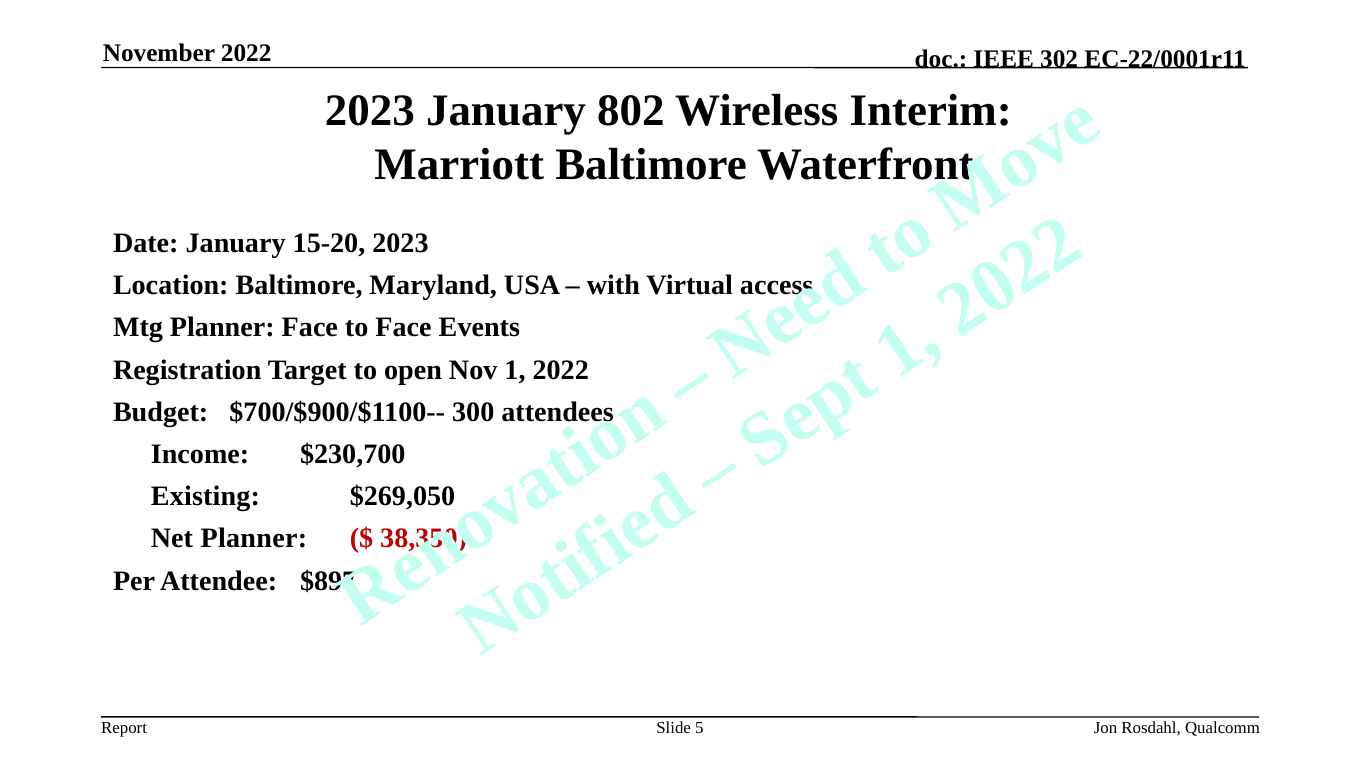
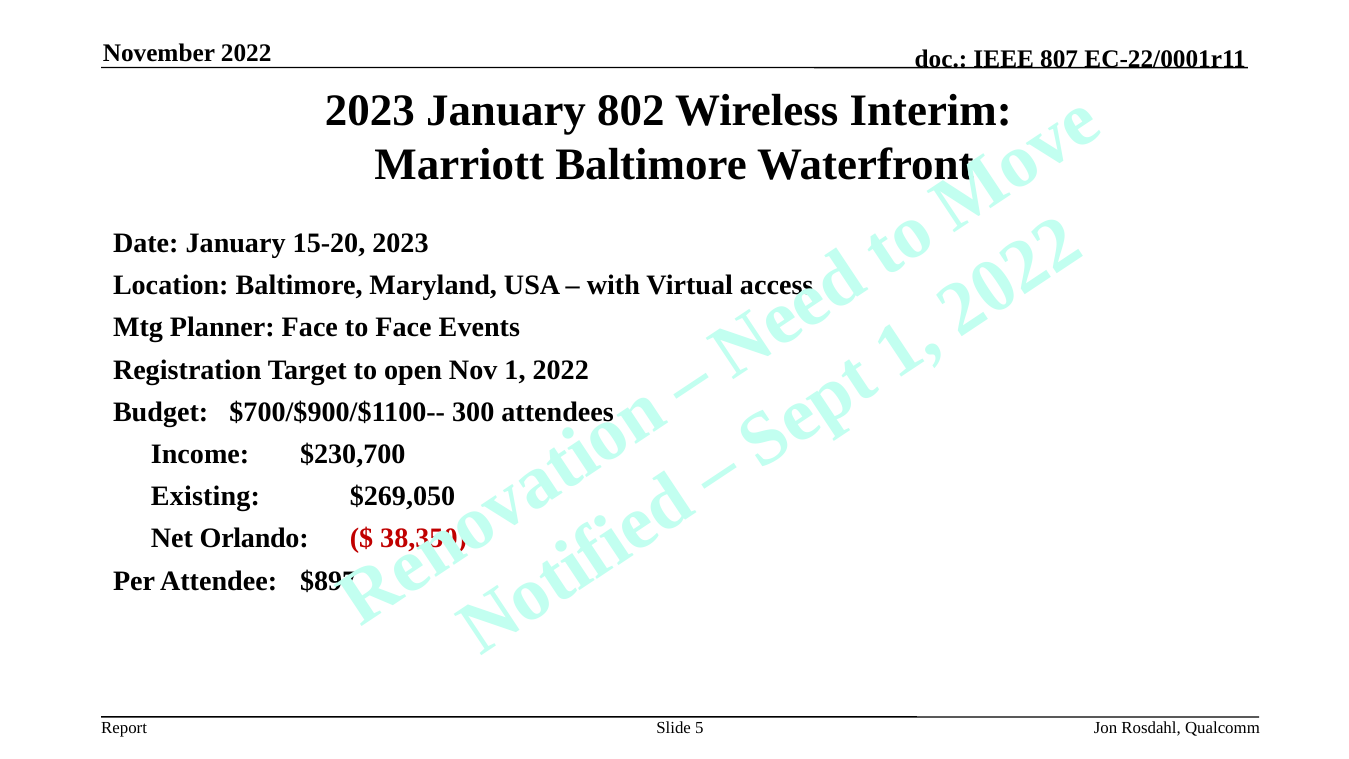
302: 302 -> 807
Net Planner: Planner -> Orlando
